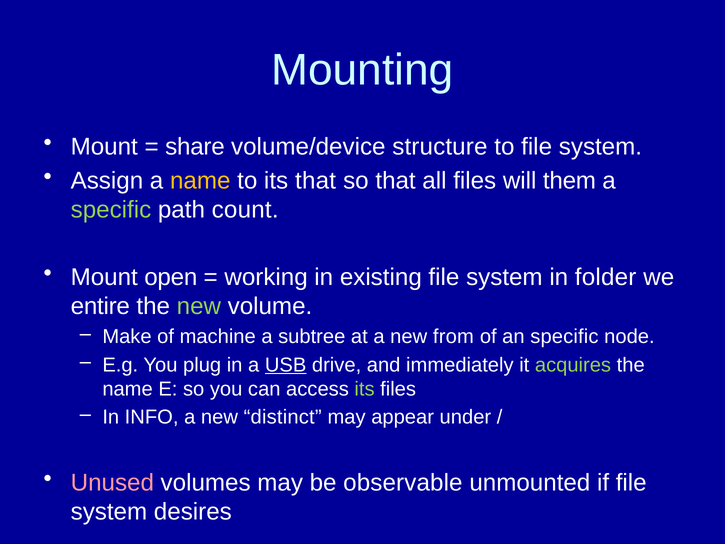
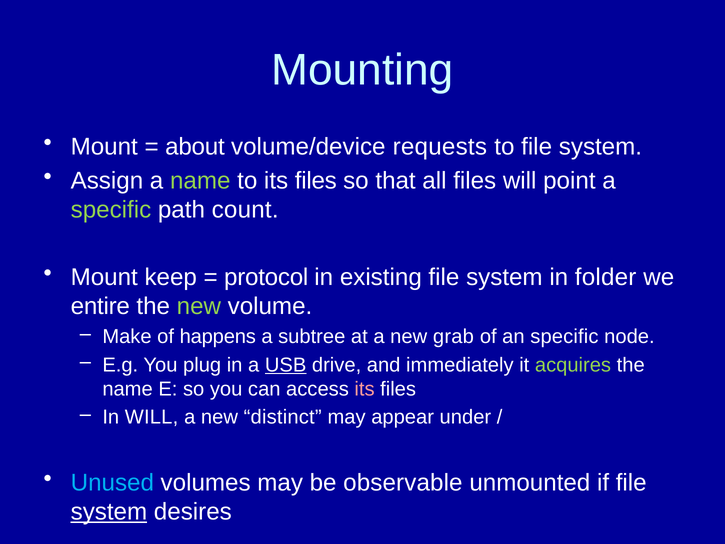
share: share -> about
structure: structure -> requests
name at (200, 181) colour: yellow -> light green
to its that: that -> files
them: them -> point
open: open -> keep
working: working -> protocol
machine: machine -> happens
from: from -> grab
its at (365, 389) colour: light green -> pink
In INFO: INFO -> WILL
Unused colour: pink -> light blue
system at (109, 512) underline: none -> present
